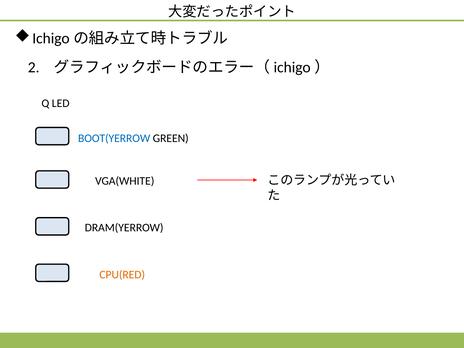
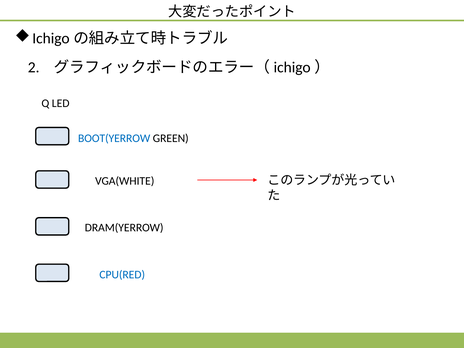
CPU(RED colour: orange -> blue
